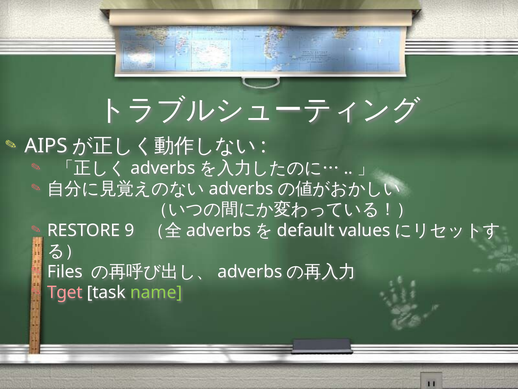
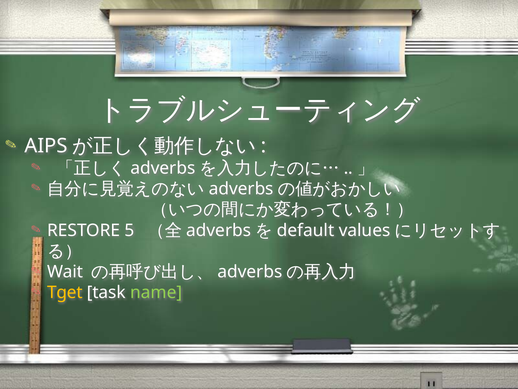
9: 9 -> 5
Files: Files -> Wait
Tget colour: pink -> yellow
